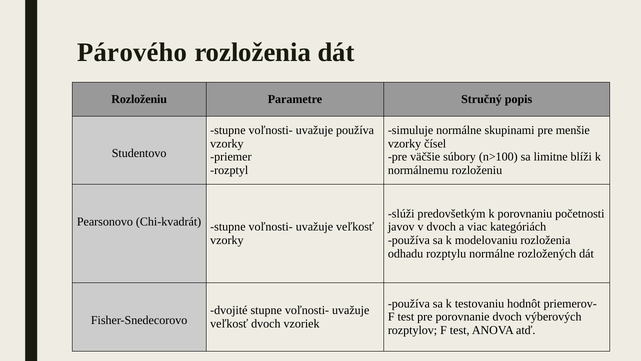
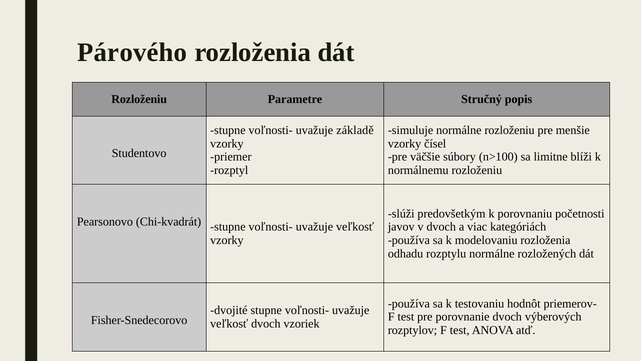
uvažuje používa: používa -> základě
normálne skupinami: skupinami -> rozloženiu
